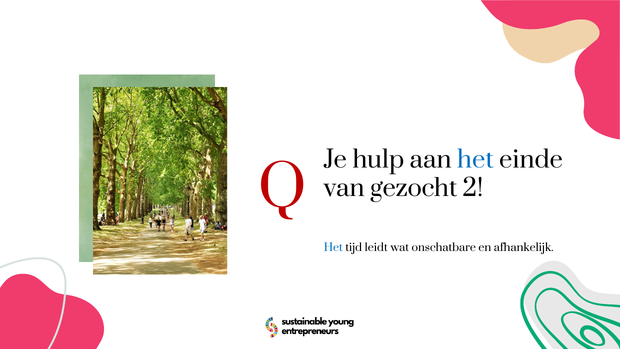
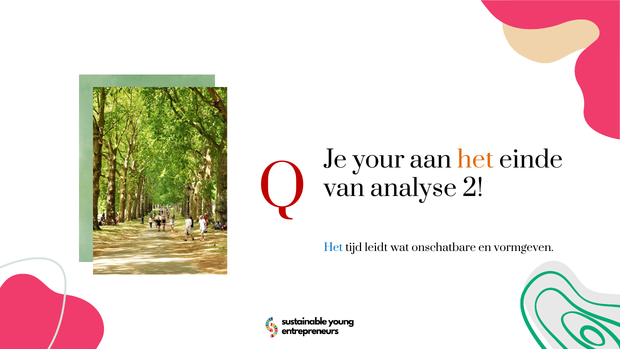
hulp: hulp -> your
het at (476, 160) colour: blue -> orange
gezocht: gezocht -> analyse
afhankelijk: afhankelijk -> vormgeven
